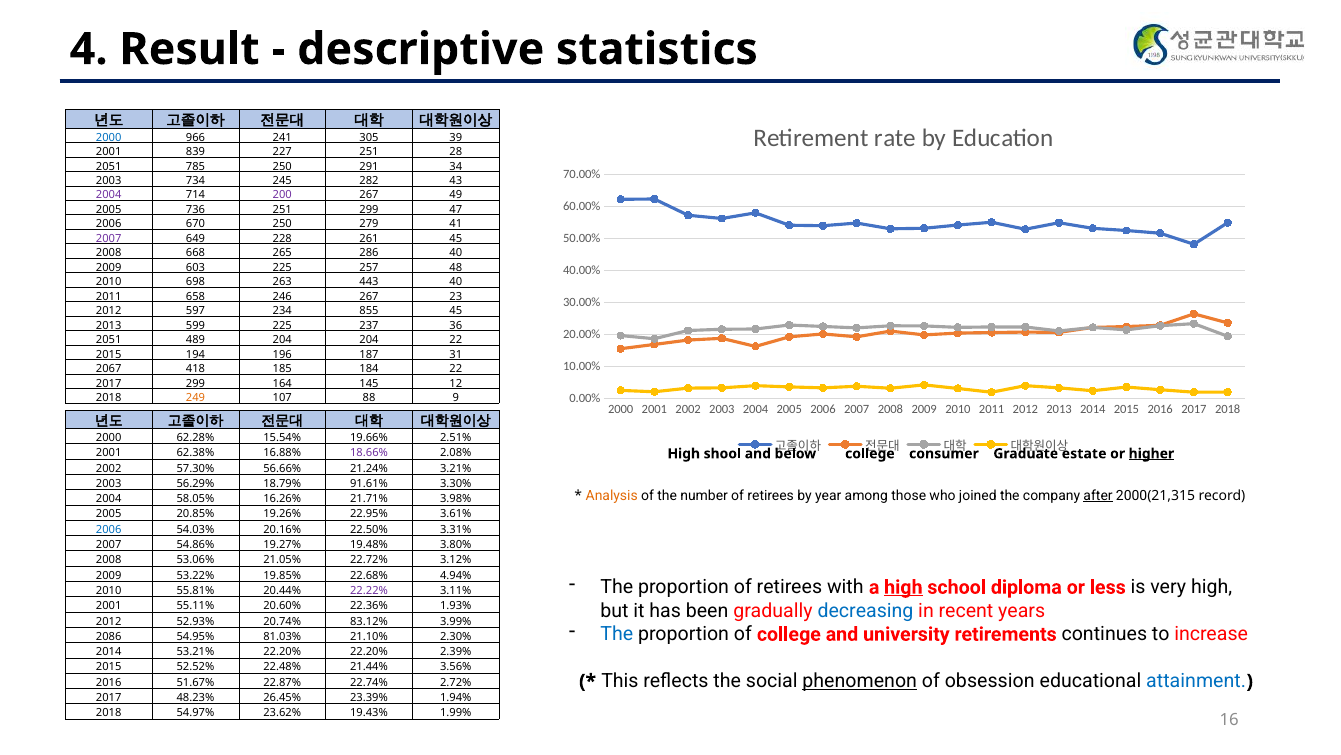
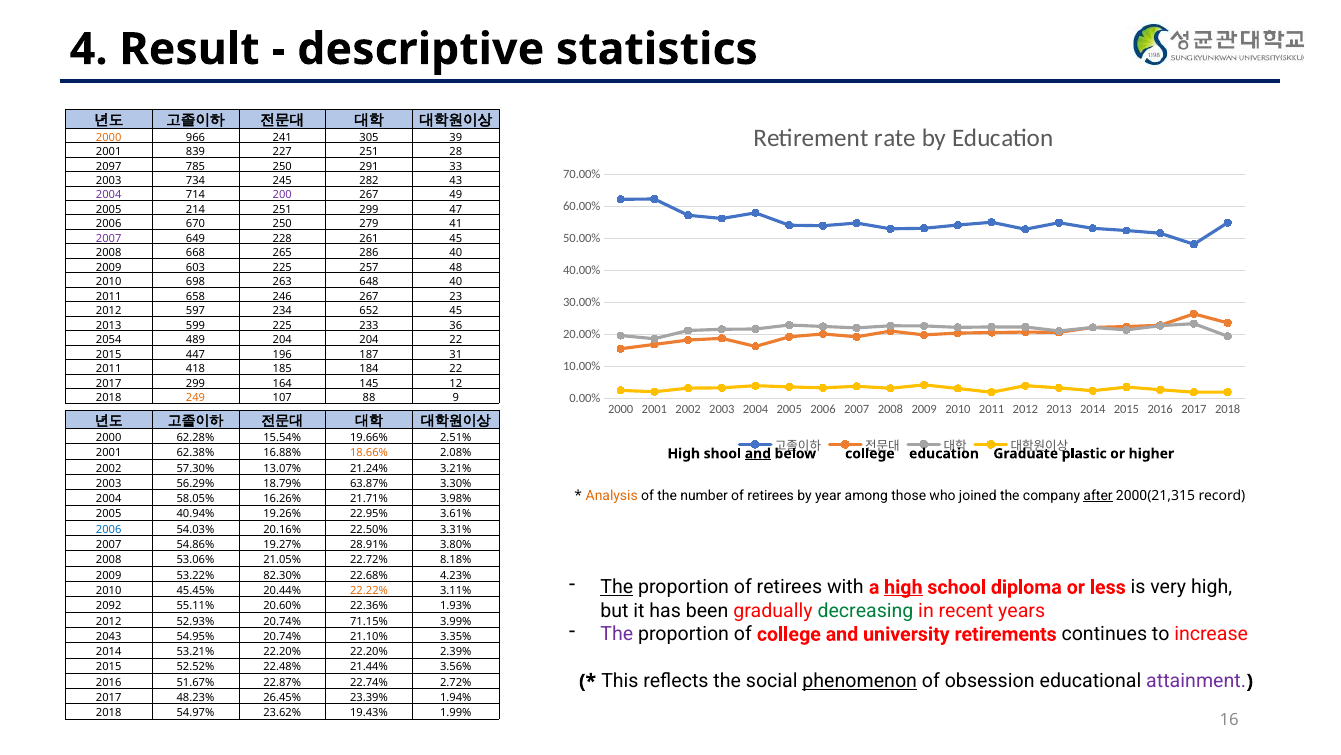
2000 at (109, 137) colour: blue -> orange
2051 at (109, 166): 2051 -> 2097
34: 34 -> 33
736: 736 -> 214
443: 443 -> 648
855: 855 -> 652
237: 237 -> 233
2051 at (109, 340): 2051 -> 2054
194: 194 -> 447
2067 at (109, 369): 2067 -> 2011
18.66% colour: purple -> orange
and at (758, 453) underline: none -> present
college consumer: consumer -> education
estate: estate -> plastic
higher underline: present -> none
56.66%: 56.66% -> 13.07%
91.61%: 91.61% -> 63.87%
20.85%: 20.85% -> 40.94%
19.48%: 19.48% -> 28.91%
3.12%: 3.12% -> 8.18%
19.85%: 19.85% -> 82.30%
4.94%: 4.94% -> 4.23%
The at (617, 587) underline: none -> present
55.81%: 55.81% -> 45.45%
22.22% colour: purple -> orange
decreasing colour: blue -> green
2001 at (109, 606): 2001 -> 2092
83.12%: 83.12% -> 71.15%
The at (617, 634) colour: blue -> purple
2086: 2086 -> 2043
54.95% 81.03%: 81.03% -> 20.74%
2.30%: 2.30% -> 3.35%
attainment colour: blue -> purple
